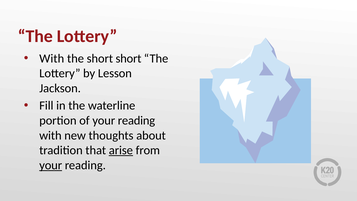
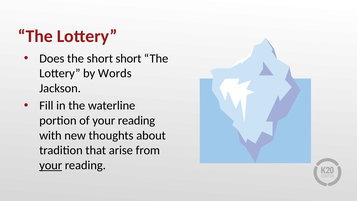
With at (52, 58): With -> Does
Lesson: Lesson -> Words
arise underline: present -> none
